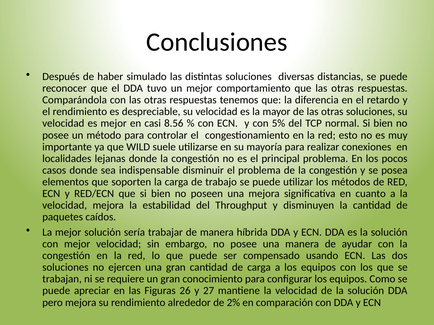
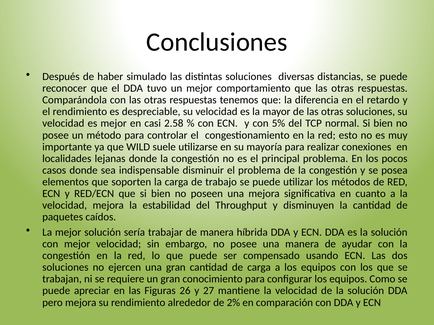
8.56: 8.56 -> 2.58
